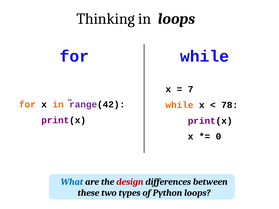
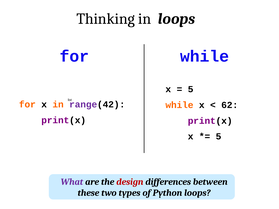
7 at (191, 89): 7 -> 5
78: 78 -> 62
0 at (219, 137): 0 -> 5
What colour: blue -> purple
